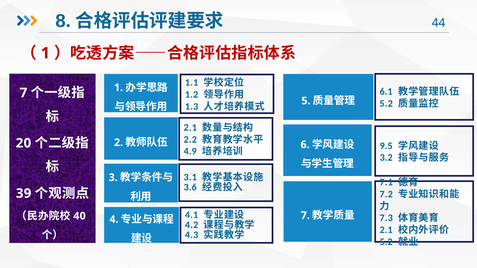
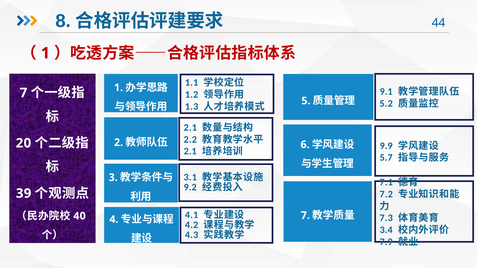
6.1: 6.1 -> 9.1
9.5: 9.5 -> 9.9
4.9 at (190, 152): 4.9 -> 2.1
3.2: 3.2 -> 5.7
3.6: 3.6 -> 9.2
2.1 at (386, 230): 2.1 -> 3.4
5.2 at (386, 242): 5.2 -> 7.9
